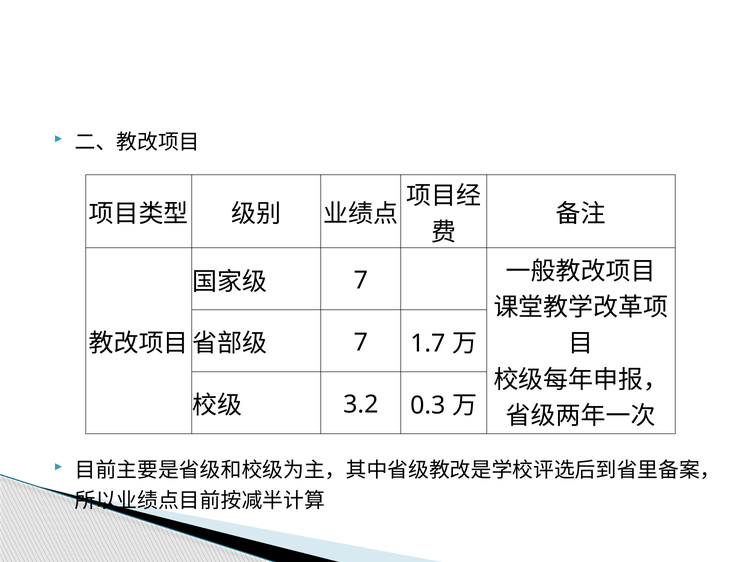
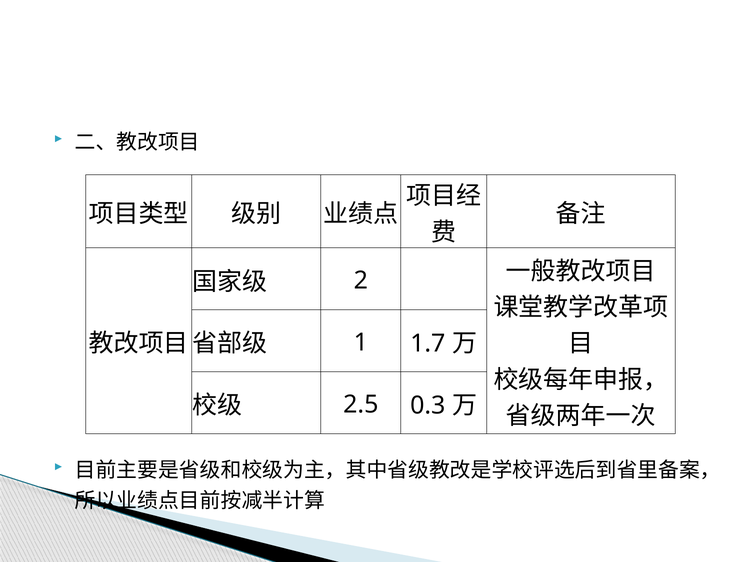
7 at (361, 280): 7 -> 2
7 at (361, 342): 7 -> 1
3.2: 3.2 -> 2.5
